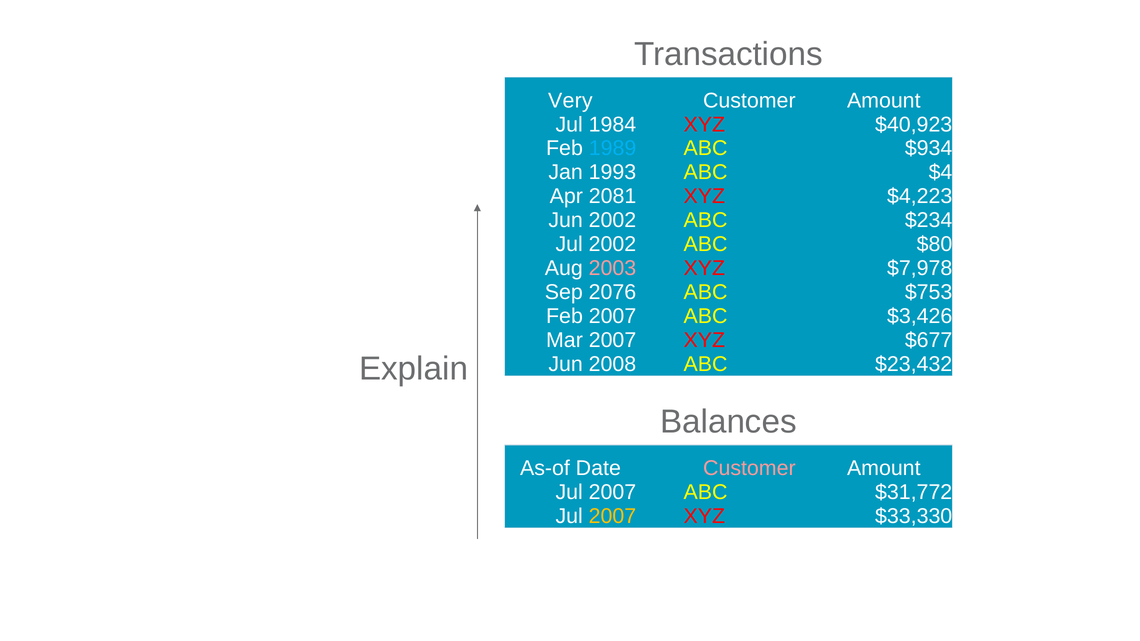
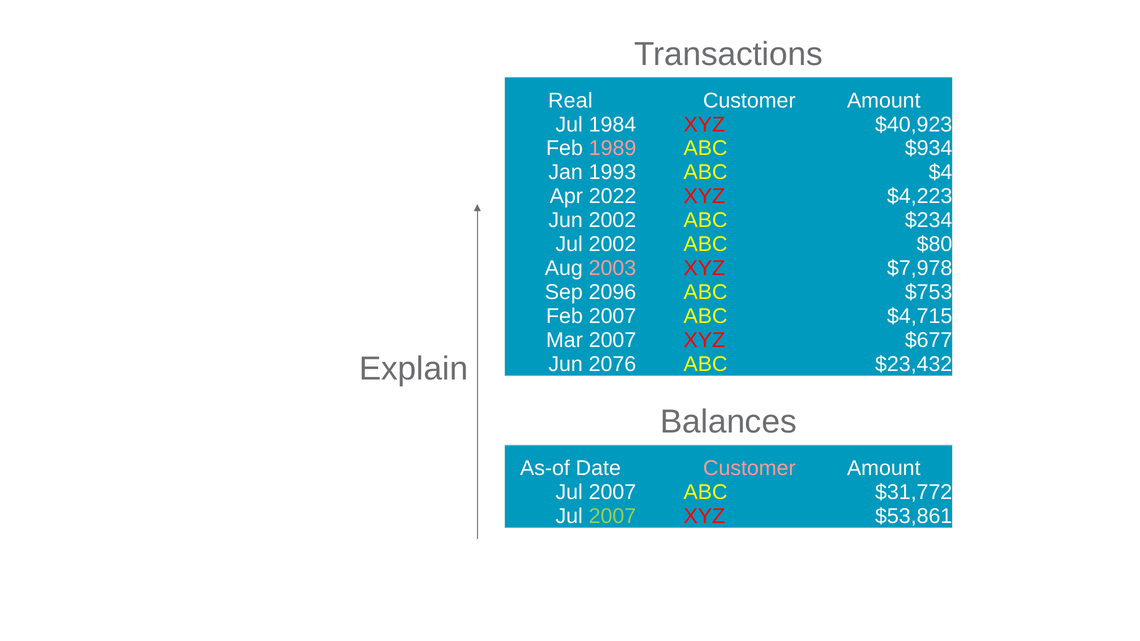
Very: Very -> Real
1989 colour: light blue -> pink
2081: 2081 -> 2022
2076: 2076 -> 2096
$3,426: $3,426 -> $4,715
2008: 2008 -> 2076
2007 at (612, 516) colour: yellow -> light green
$33,330: $33,330 -> $53,861
